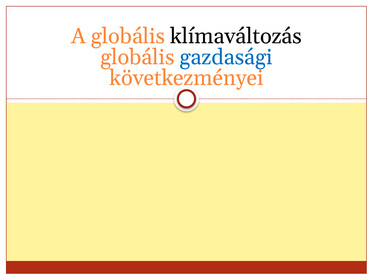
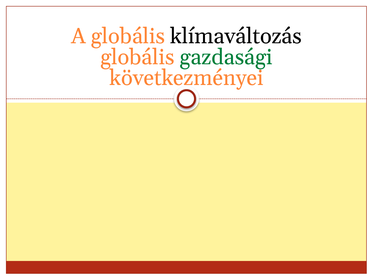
gazdasági colour: blue -> green
